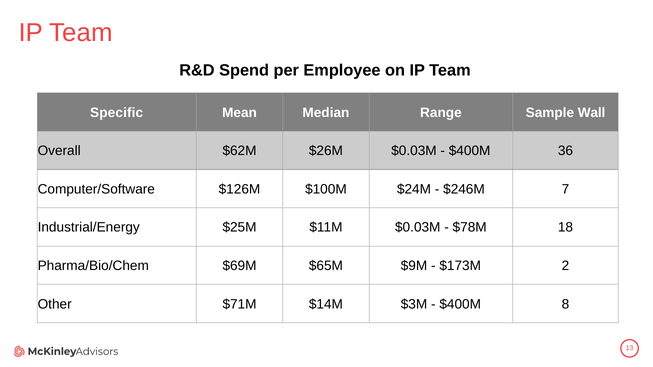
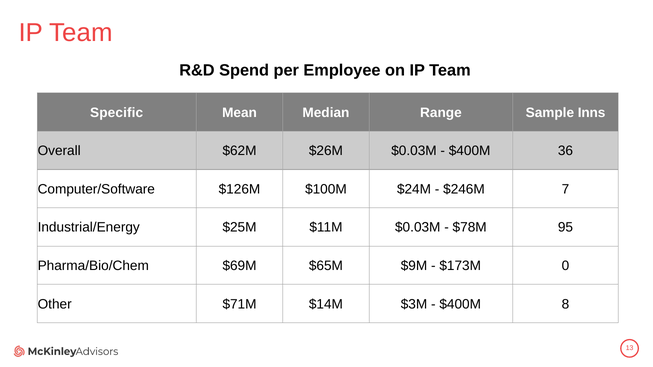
Wall: Wall -> Inns
18: 18 -> 95
2: 2 -> 0
